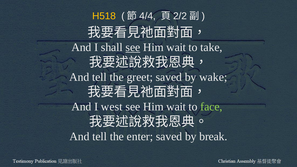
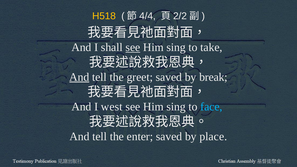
wait at (176, 47): wait -> sing
And at (79, 77) underline: none -> present
wake: wake -> break
wait at (176, 107): wait -> sing
face colour: light green -> light blue
break: break -> place
